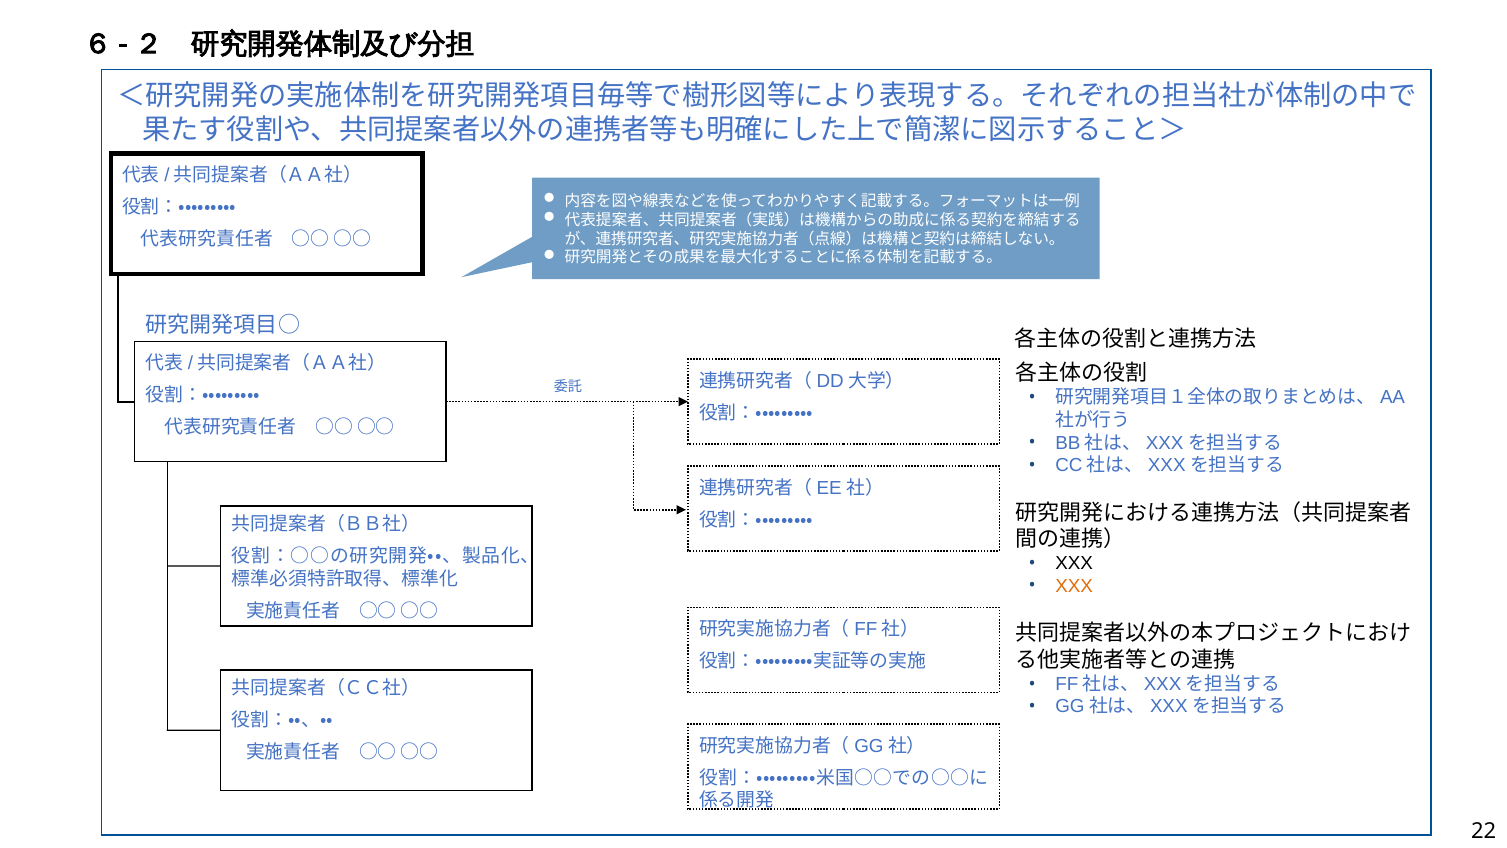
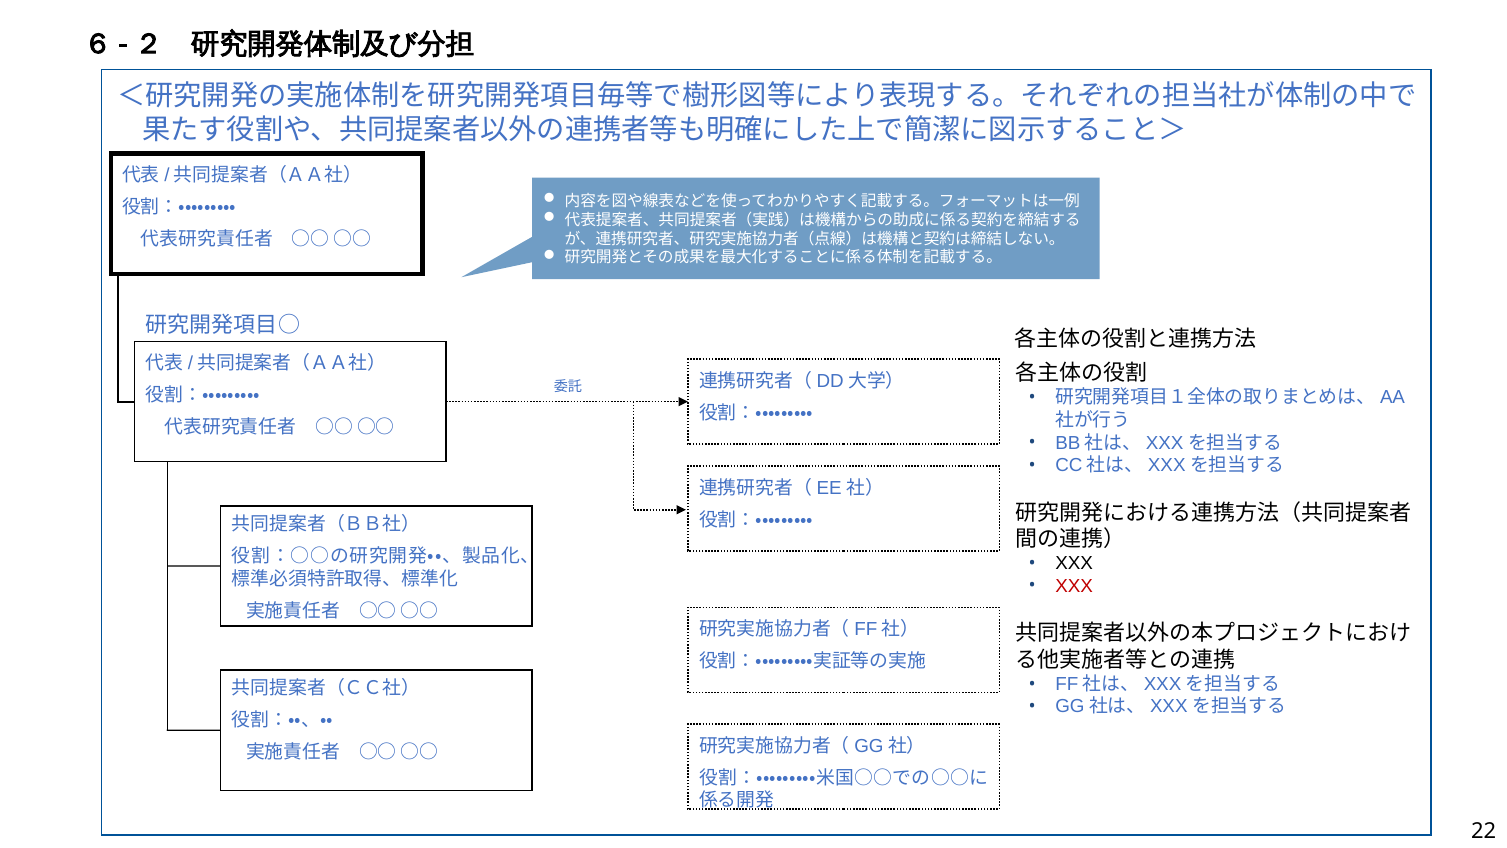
XXX at (1074, 586) colour: orange -> red
